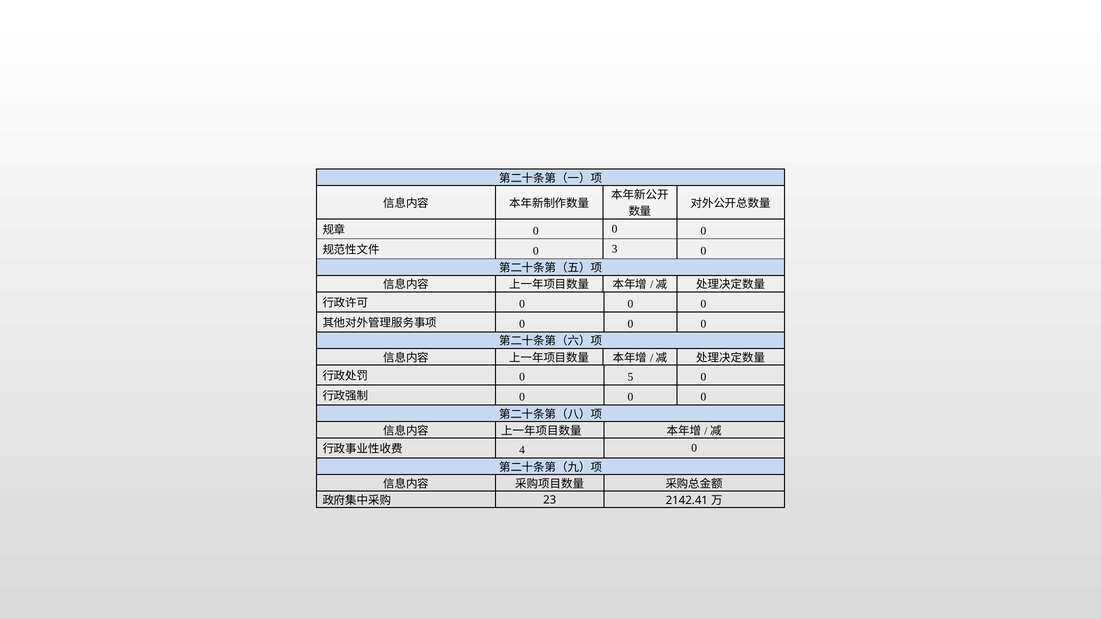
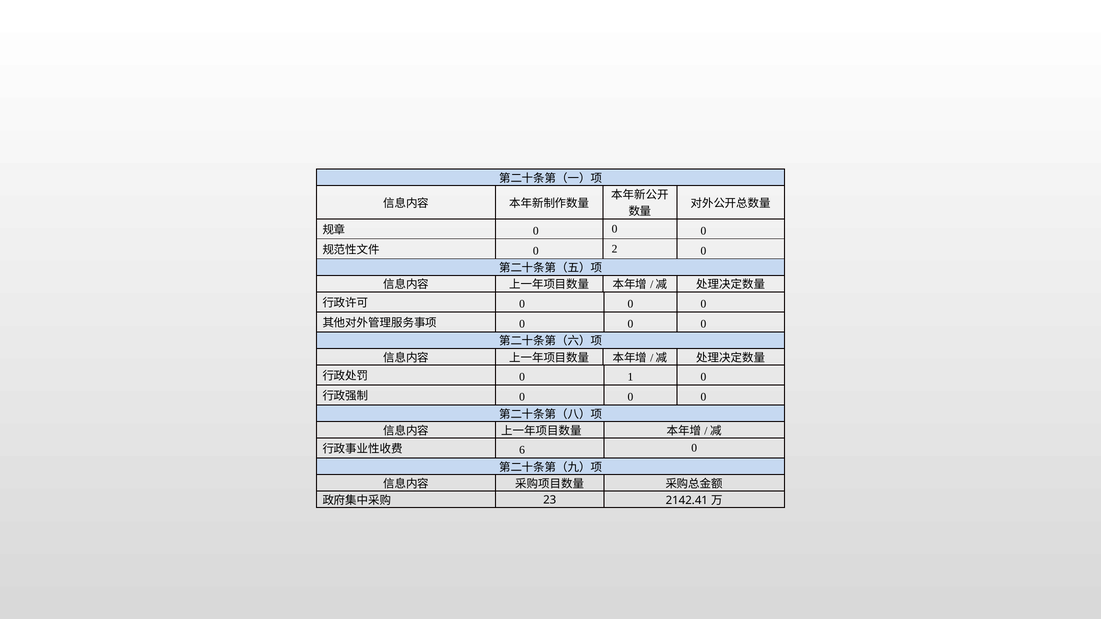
3: 3 -> 2
5: 5 -> 1
4: 4 -> 6
